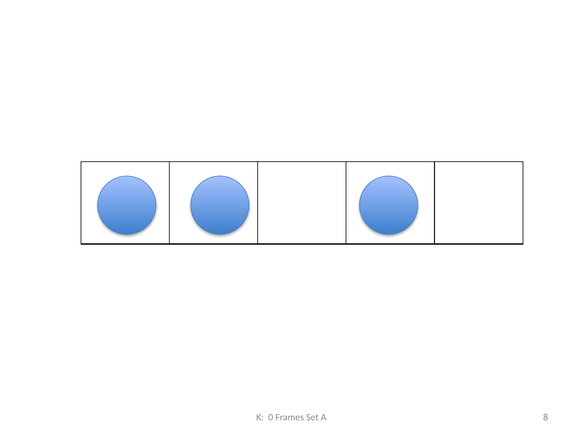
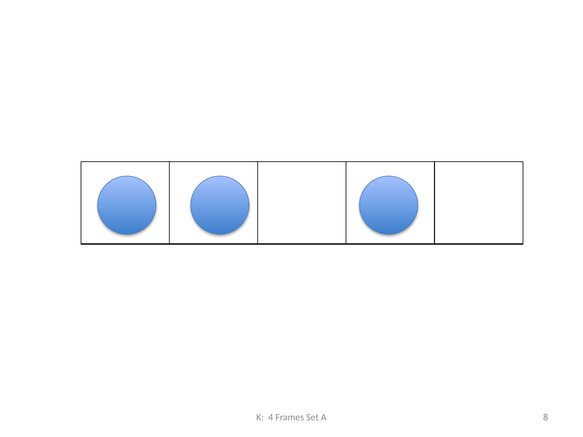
0: 0 -> 4
